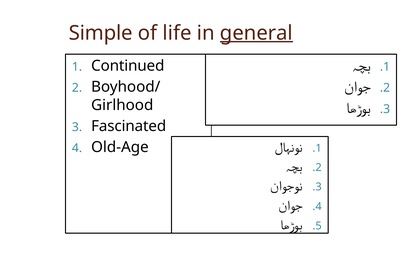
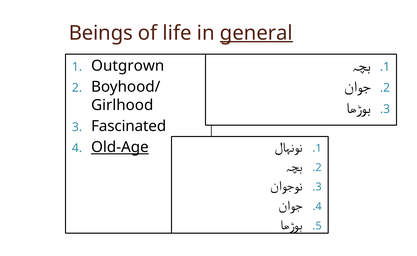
Simple: Simple -> Beings
Continued: Continued -> Outgrown
Old-Age underline: none -> present
